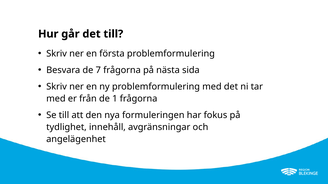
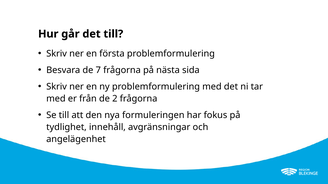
1: 1 -> 2
